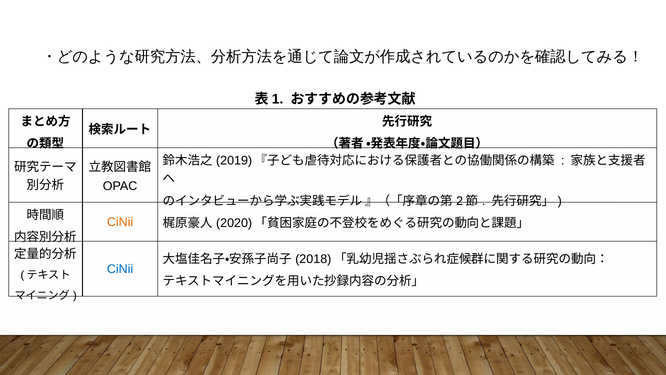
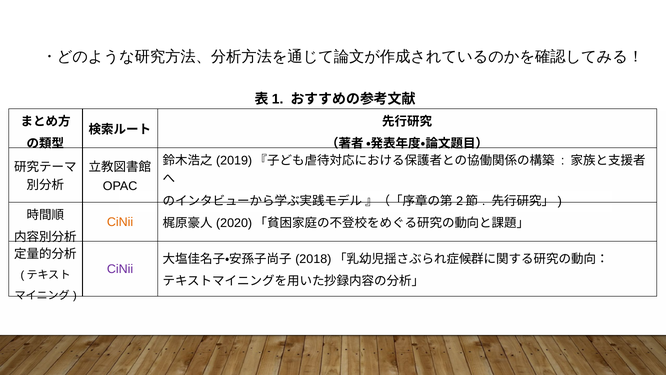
CiNii at (120, 269) colour: blue -> purple
